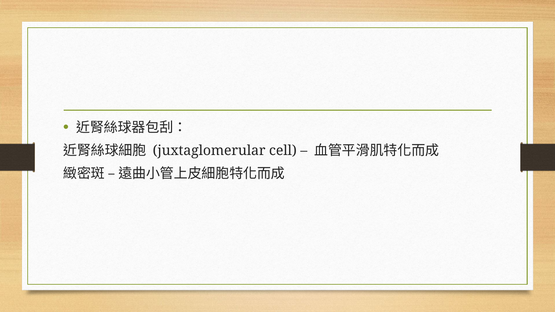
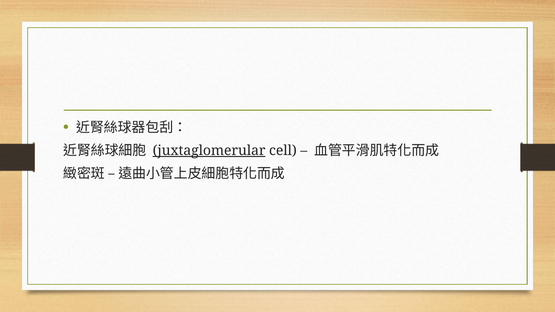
juxtaglomerular underline: none -> present
